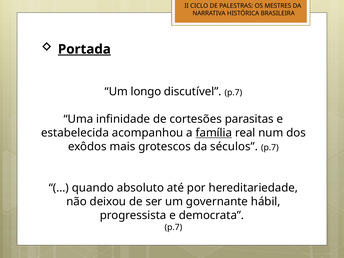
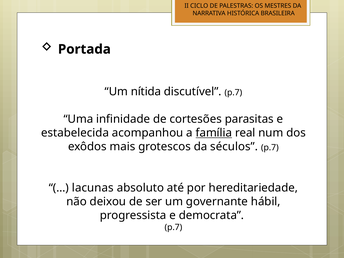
Portada underline: present -> none
longo: longo -> nítida
quando: quando -> lacunas
